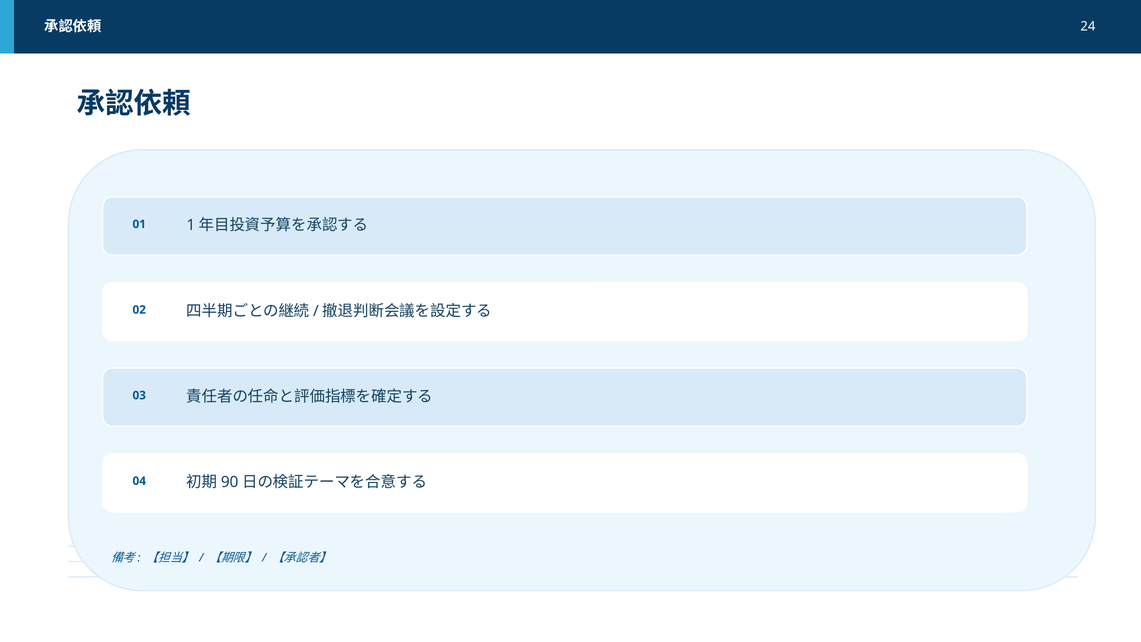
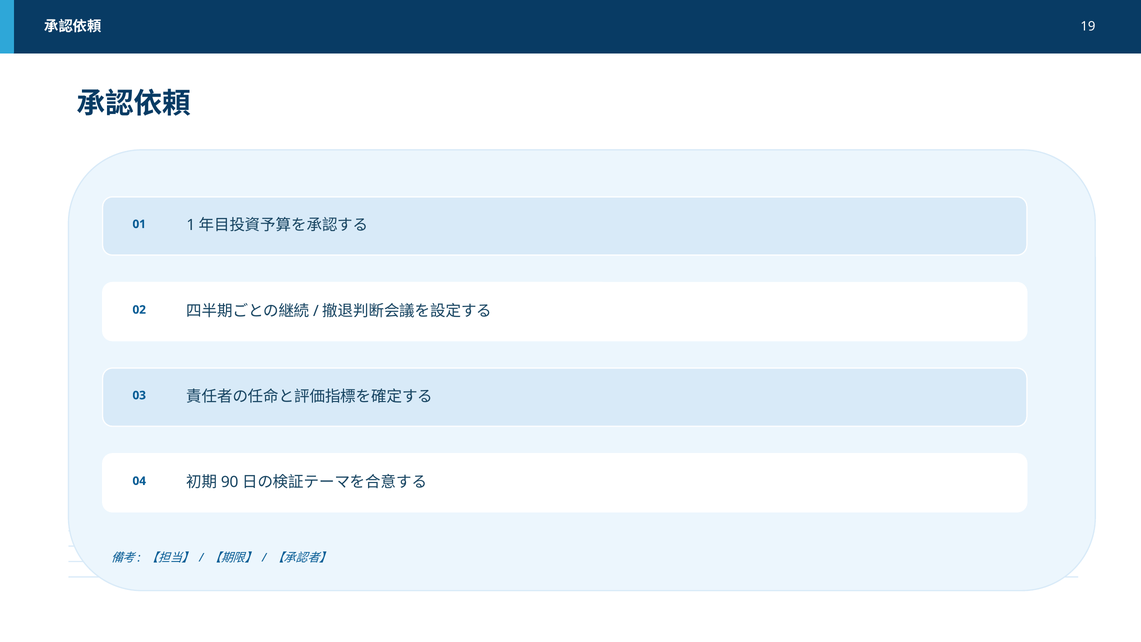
24: 24 -> 19
